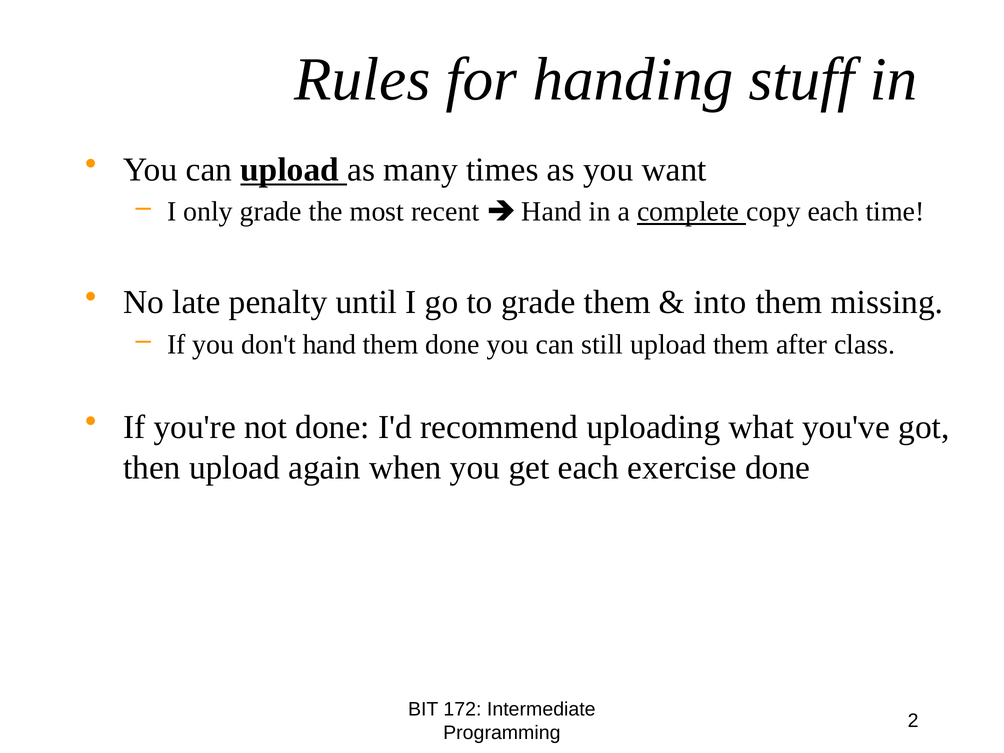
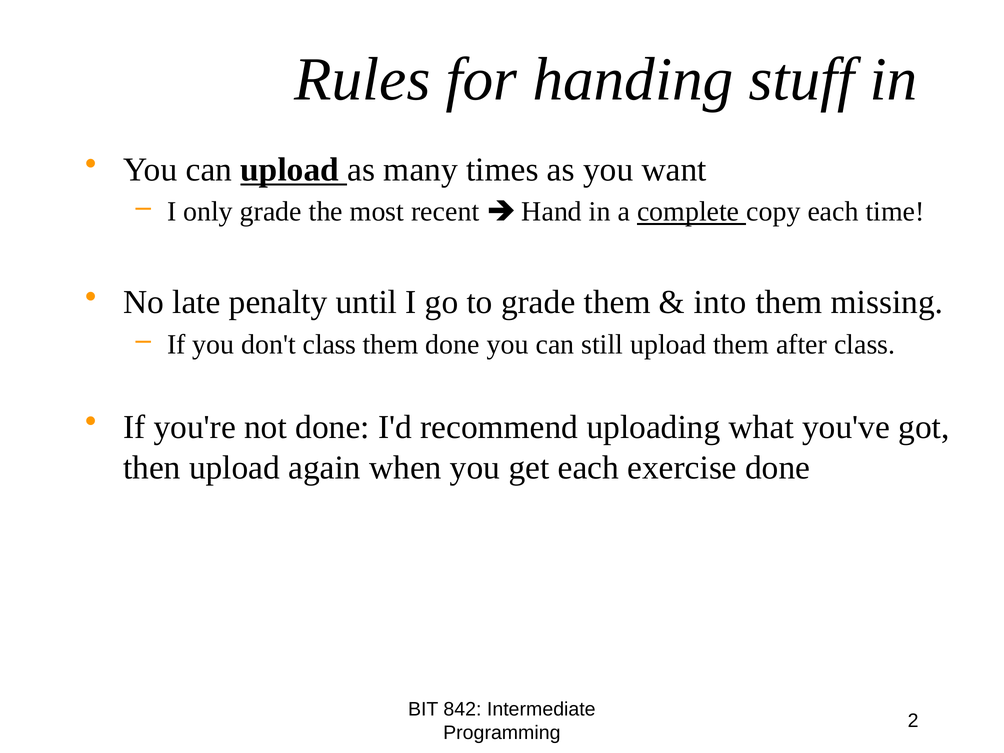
don't hand: hand -> class
172: 172 -> 842
